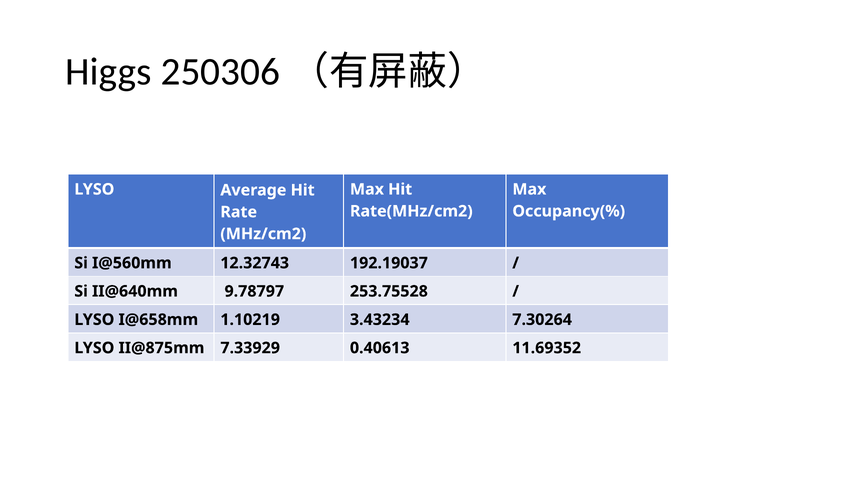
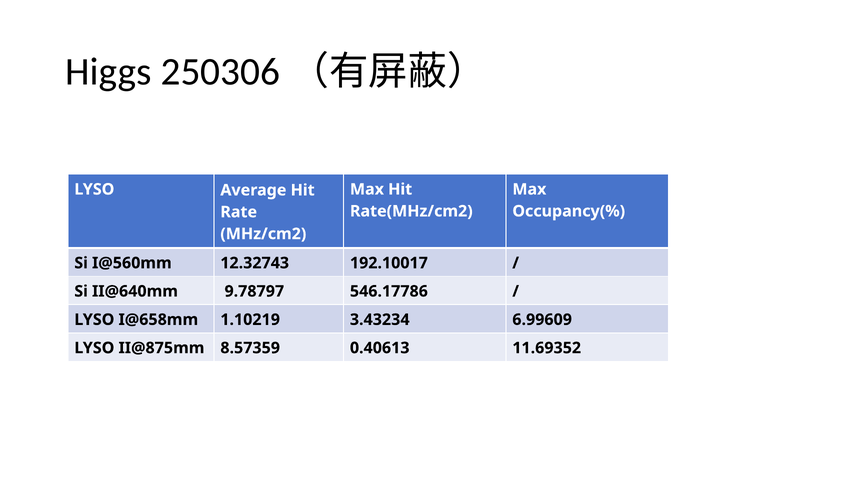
192.19037: 192.19037 -> 192.10017
253.75528: 253.75528 -> 546.17786
7.30264: 7.30264 -> 6.99609
7.33929: 7.33929 -> 8.57359
